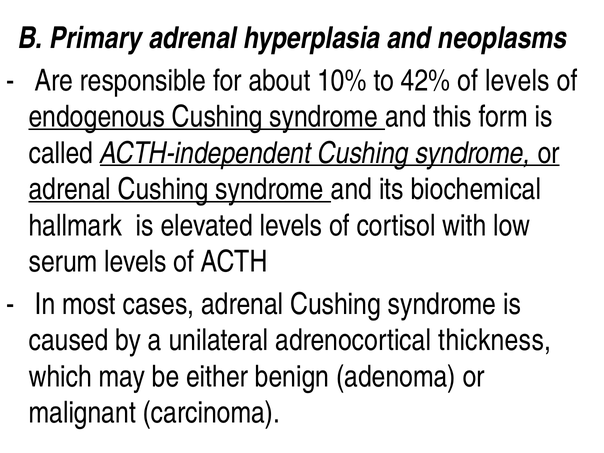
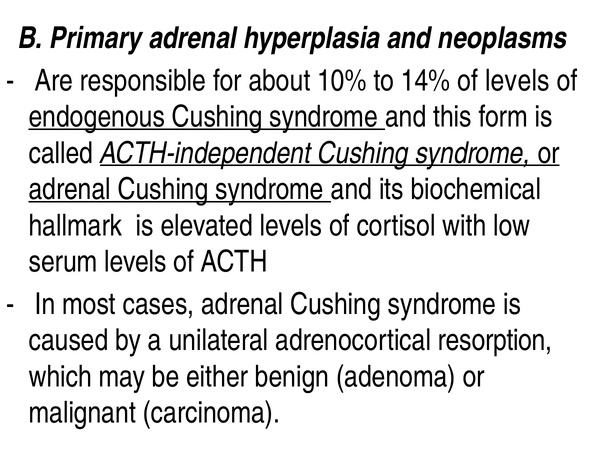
42%: 42% -> 14%
thickness: thickness -> resorption
